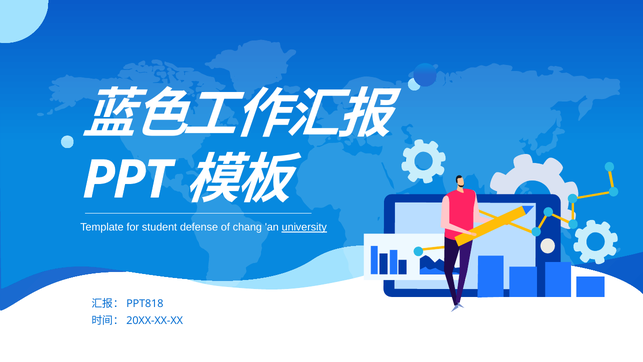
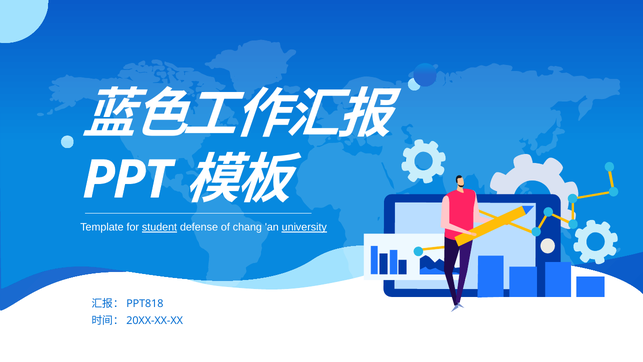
student underline: none -> present
